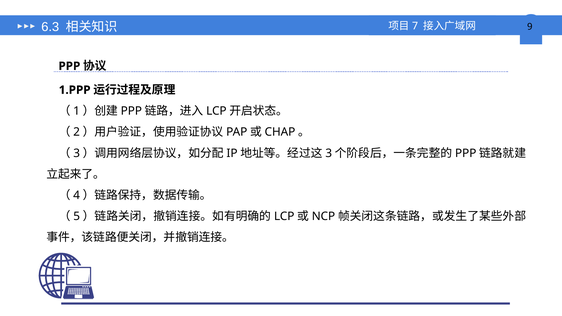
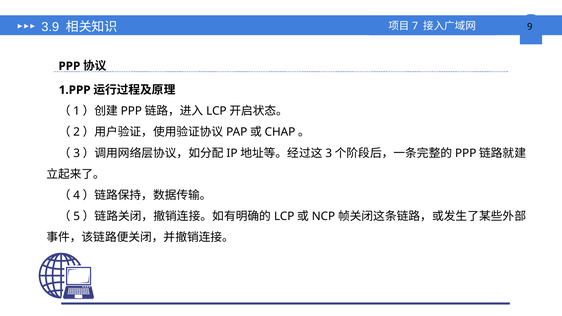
6.3: 6.3 -> 3.9
